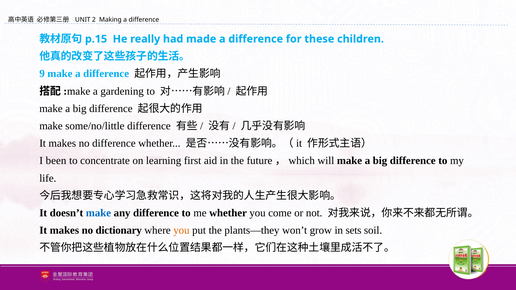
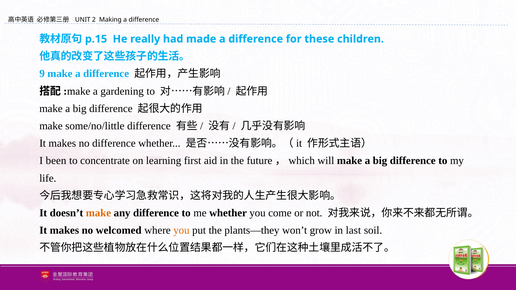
make at (98, 213) colour: blue -> orange
dictionary: dictionary -> welcomed
sets: sets -> last
